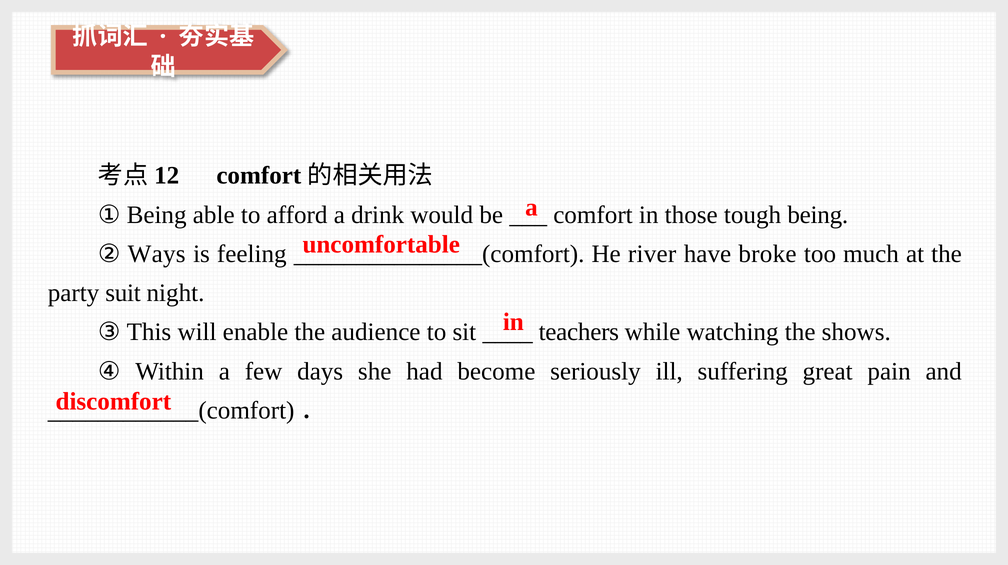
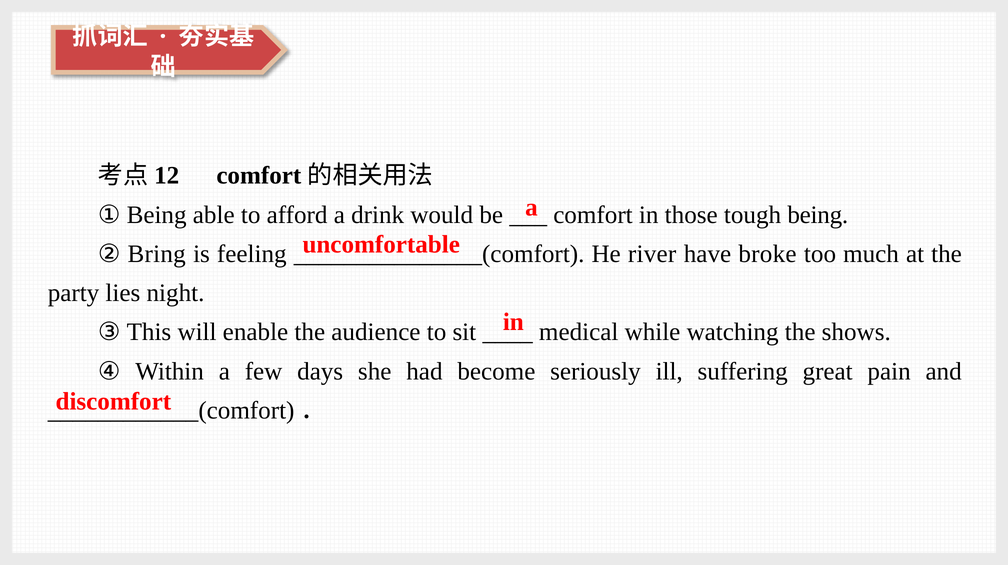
Ways: Ways -> Bring
suit: suit -> lies
teachers: teachers -> medical
